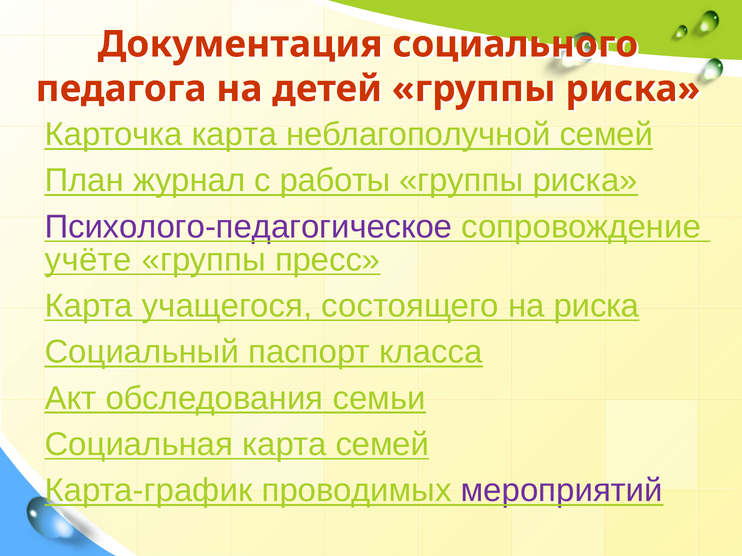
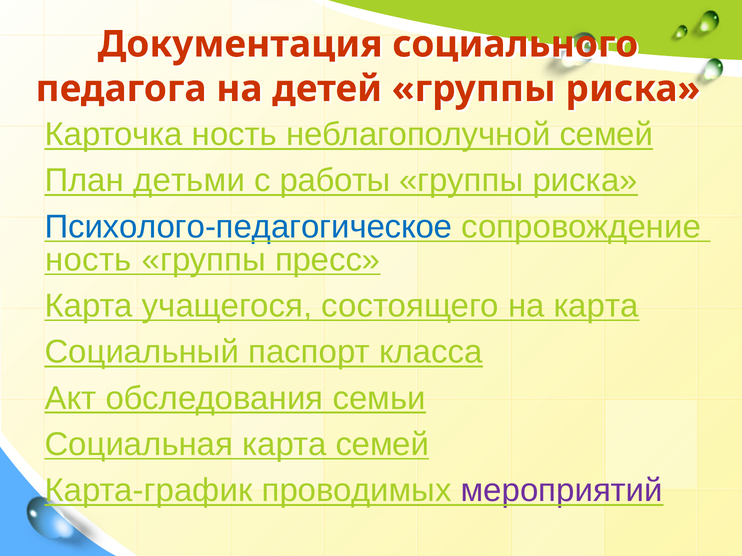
Карточка карта: карта -> ность
журнал: журнал -> детьми
Психолого-педагогическое colour: purple -> blue
учёте at (88, 260): учёте -> ность
на риска: риска -> карта
